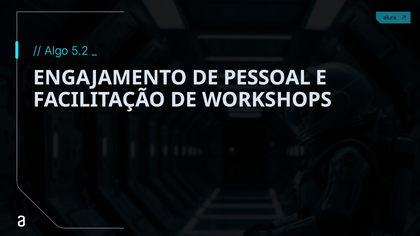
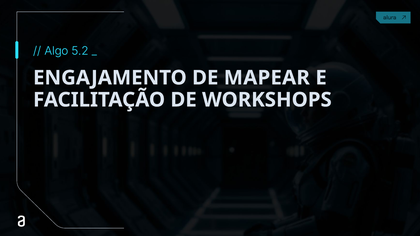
PESSOAL: PESSOAL -> MAPEAR
